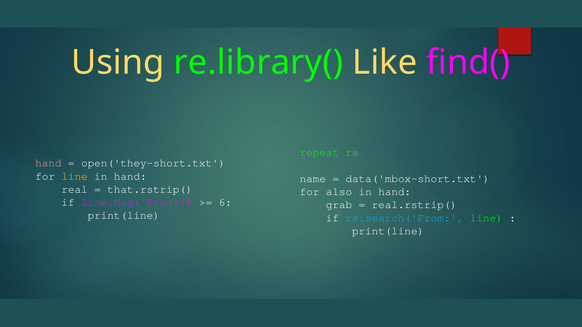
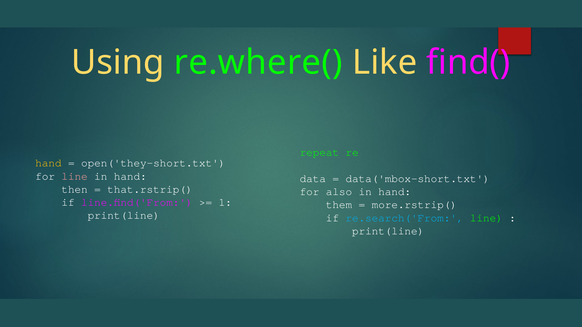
re.library(: re.library( -> re.where(
hand at (48, 163) colour: pink -> yellow
line at (75, 176) colour: yellow -> pink
name: name -> data
real: real -> then
6: 6 -> 1
grab: grab -> them
real.rstrip(: real.rstrip( -> more.rstrip(
